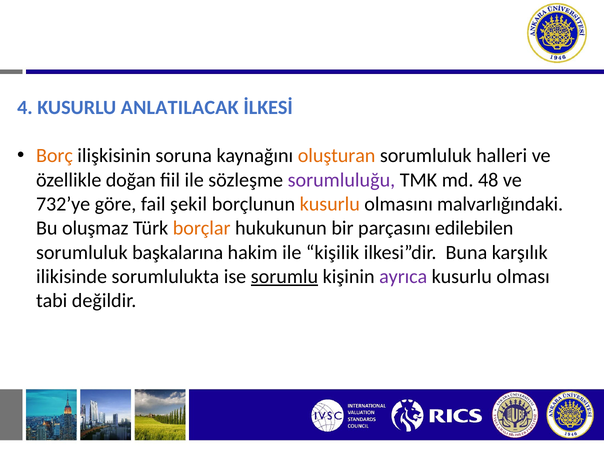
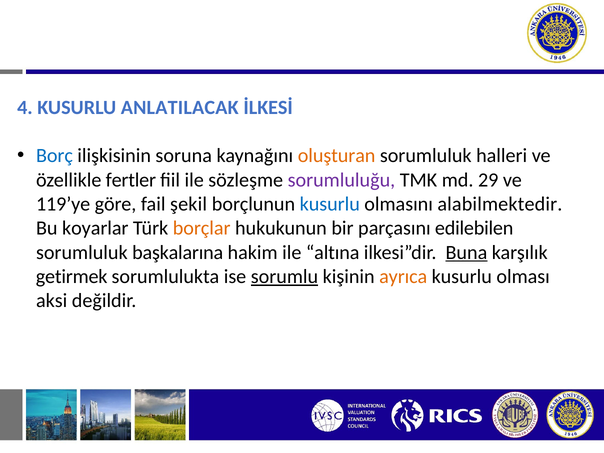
Borç colour: orange -> blue
doğan: doğan -> fertler
48: 48 -> 29
732’ye: 732’ye -> 119’ye
kusurlu at (330, 204) colour: orange -> blue
malvarlığındaki: malvarlığındaki -> alabilmektedir
oluşmaz: oluşmaz -> koyarlar
kişilik: kişilik -> altına
Buna underline: none -> present
ilikisinde: ilikisinde -> getirmek
ayrıca colour: purple -> orange
tabi: tabi -> aksi
